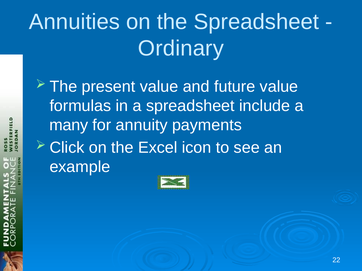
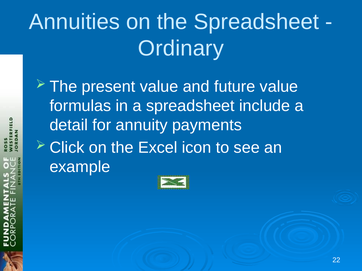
many: many -> detail
